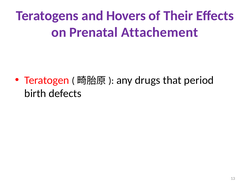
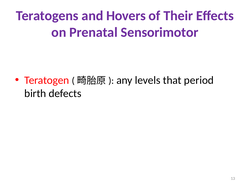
Attachement: Attachement -> Sensorimotor
drugs: drugs -> levels
